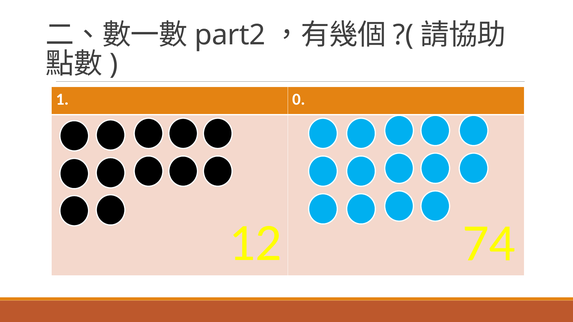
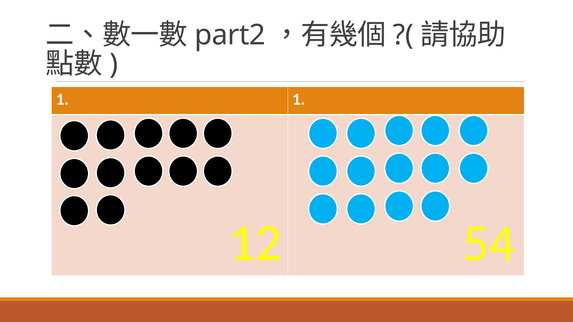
1 0: 0 -> 1
74: 74 -> 54
